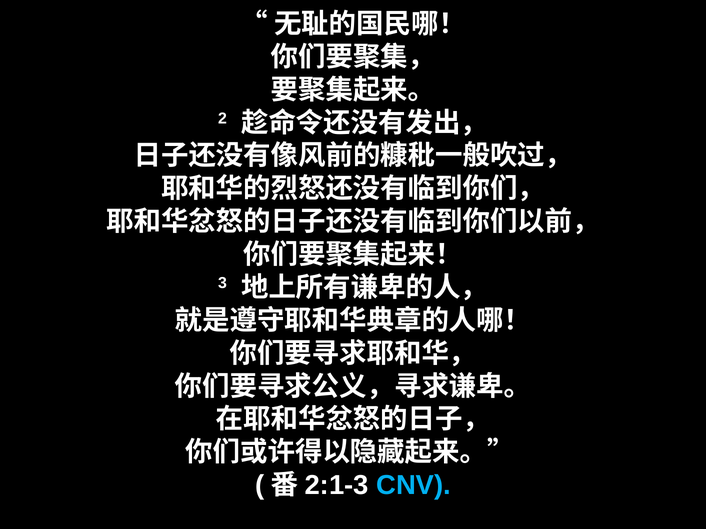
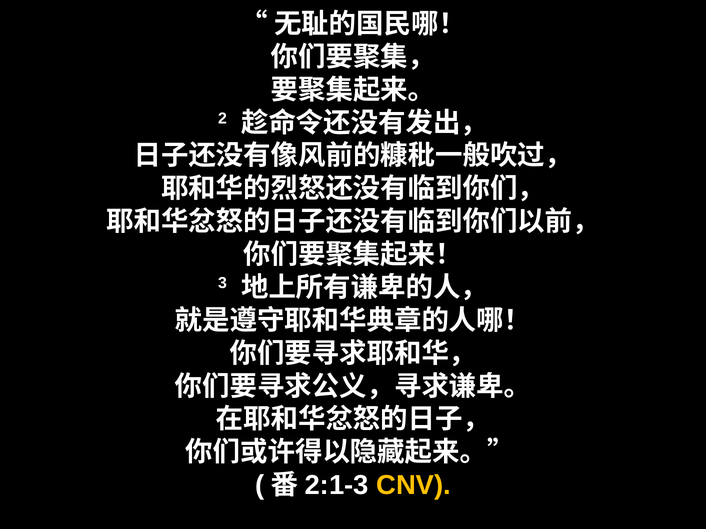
CNV colour: light blue -> yellow
